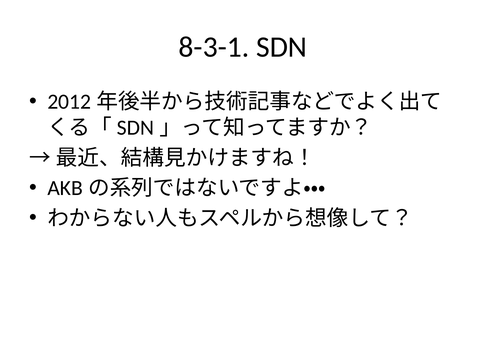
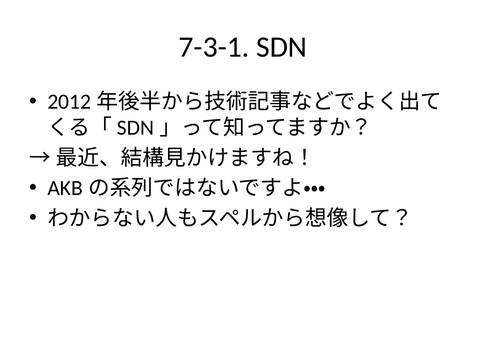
8-3-1: 8-3-1 -> 7-3-1
